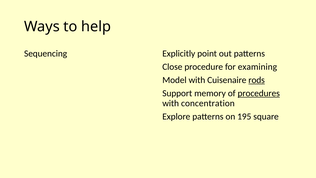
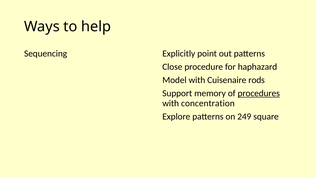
examining: examining -> haphazard
rods underline: present -> none
195: 195 -> 249
